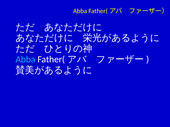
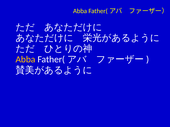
Abba at (25, 60) colour: light blue -> yellow
